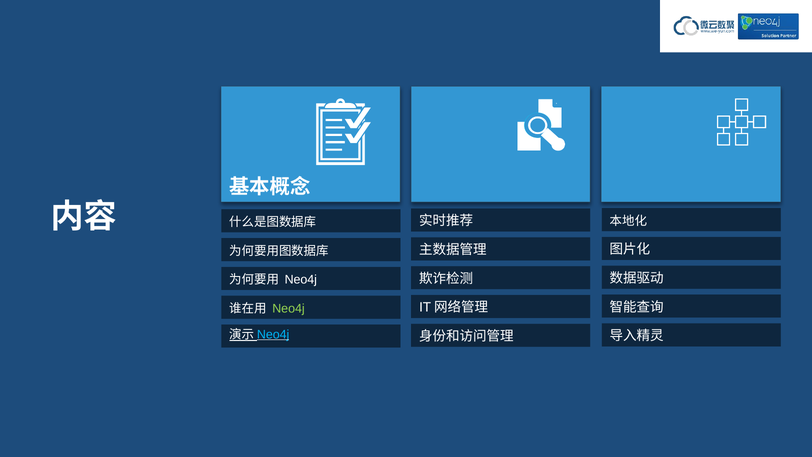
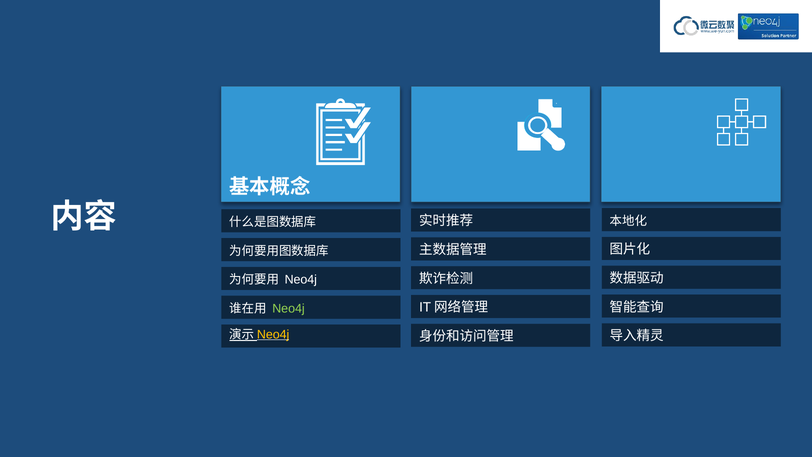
Neo4j at (273, 334) colour: light blue -> yellow
